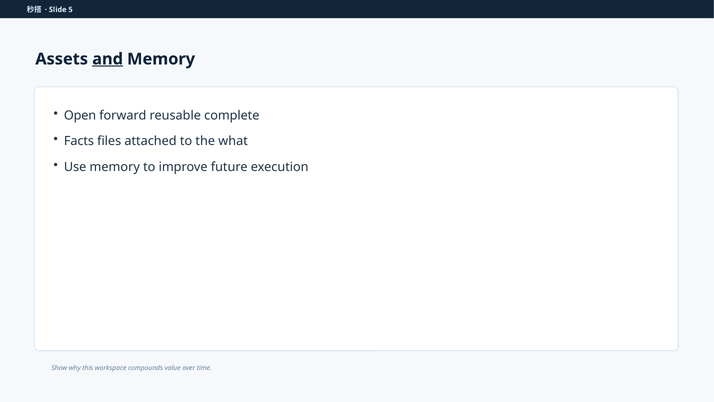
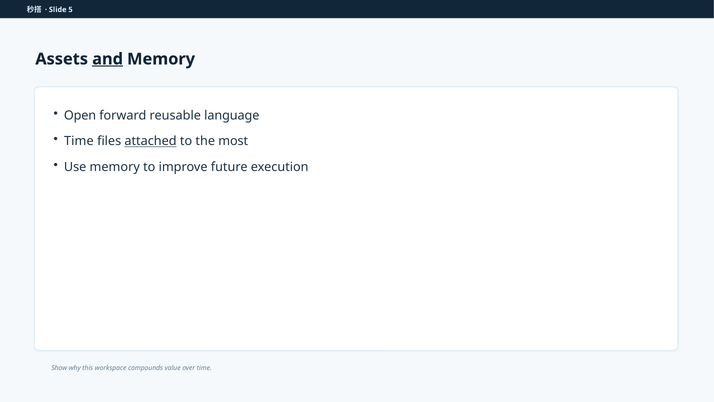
complete: complete -> language
Facts at (79, 141): Facts -> Time
attached underline: none -> present
what: what -> most
